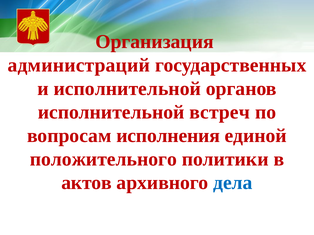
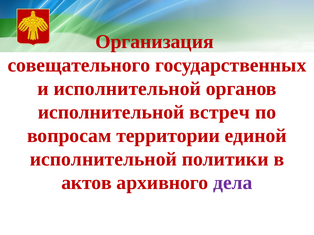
администраций: администраций -> совещательного
исполнения: исполнения -> территории
положительного at (103, 160): положительного -> исполнительной
дела colour: blue -> purple
